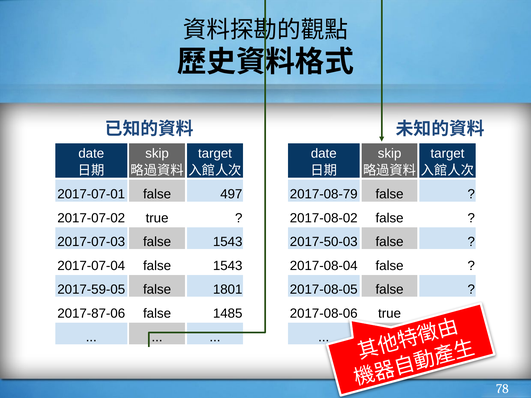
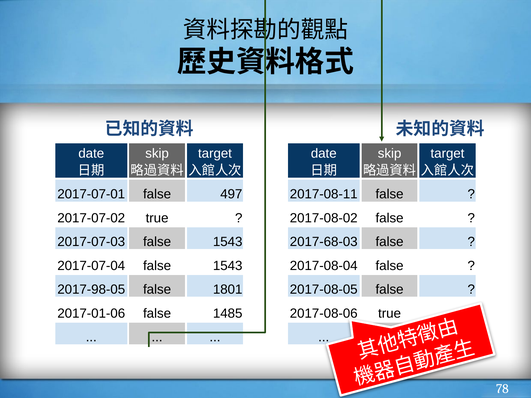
2017-08-79: 2017-08-79 -> 2017-08-11
2017-50-03: 2017-50-03 -> 2017-68-03
2017-59-05: 2017-59-05 -> 2017-98-05
2017-87-06: 2017-87-06 -> 2017-01-06
